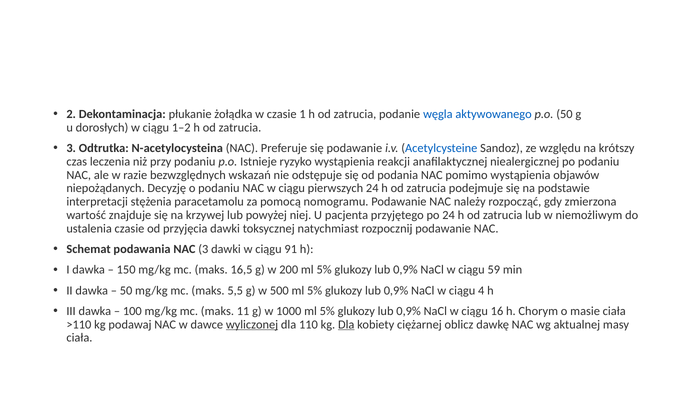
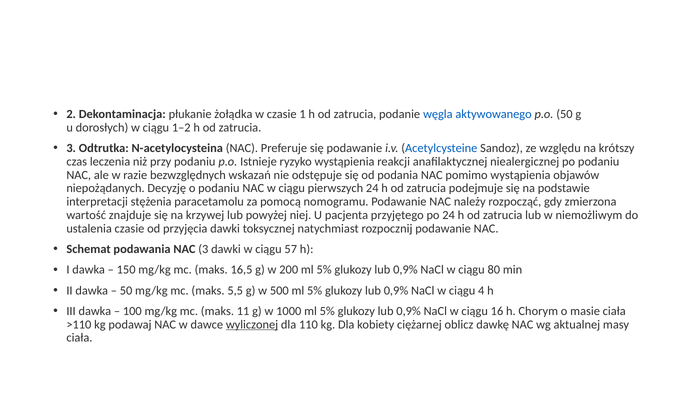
91: 91 -> 57
59: 59 -> 80
Dla at (346, 325) underline: present -> none
